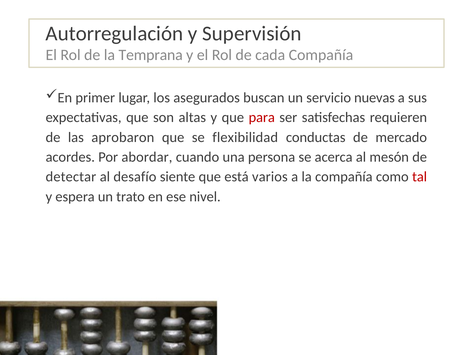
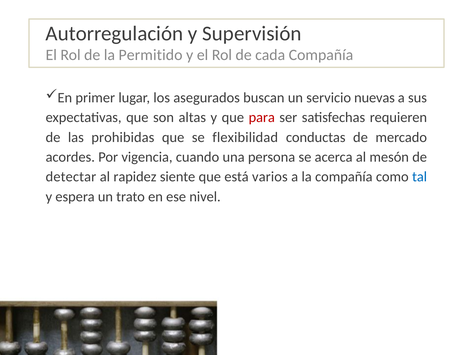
Temprana: Temprana -> Permitido
aprobaron: aprobaron -> prohibidas
abordar: abordar -> vigencia
desafío: desafío -> rapidez
tal colour: red -> blue
